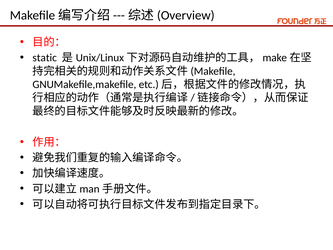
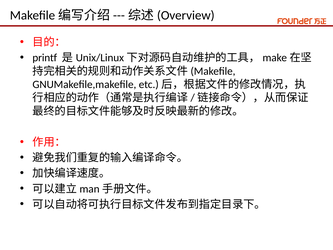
static: static -> printf
